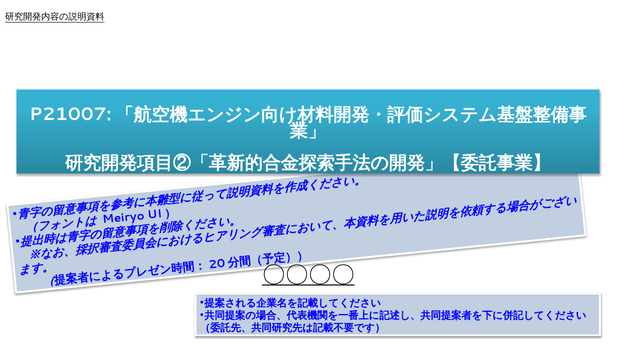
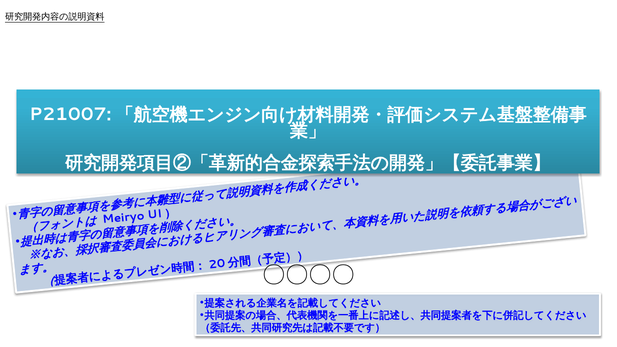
〇〇〇〇 underline: present -> none
